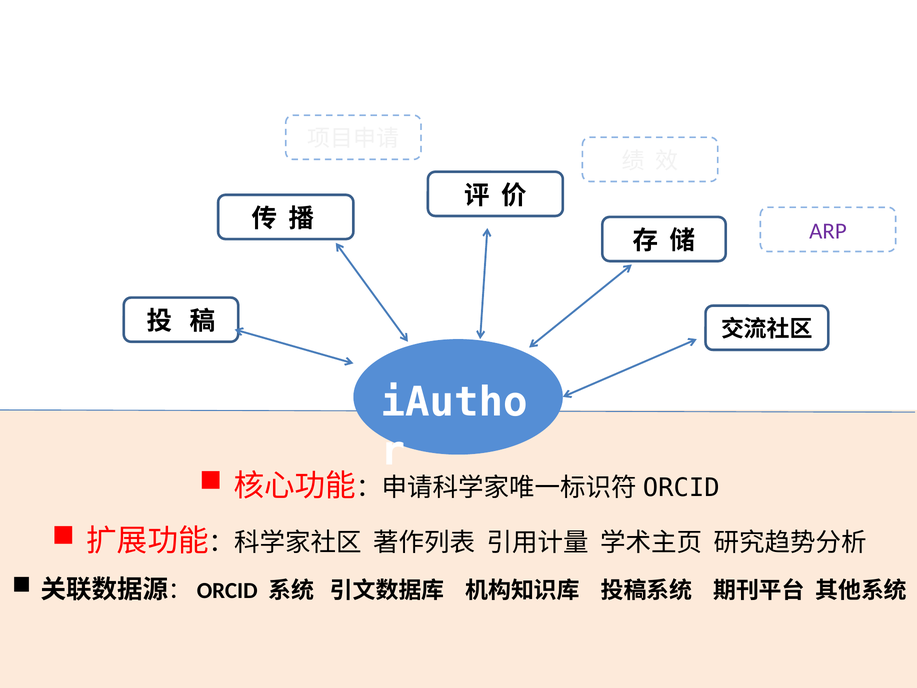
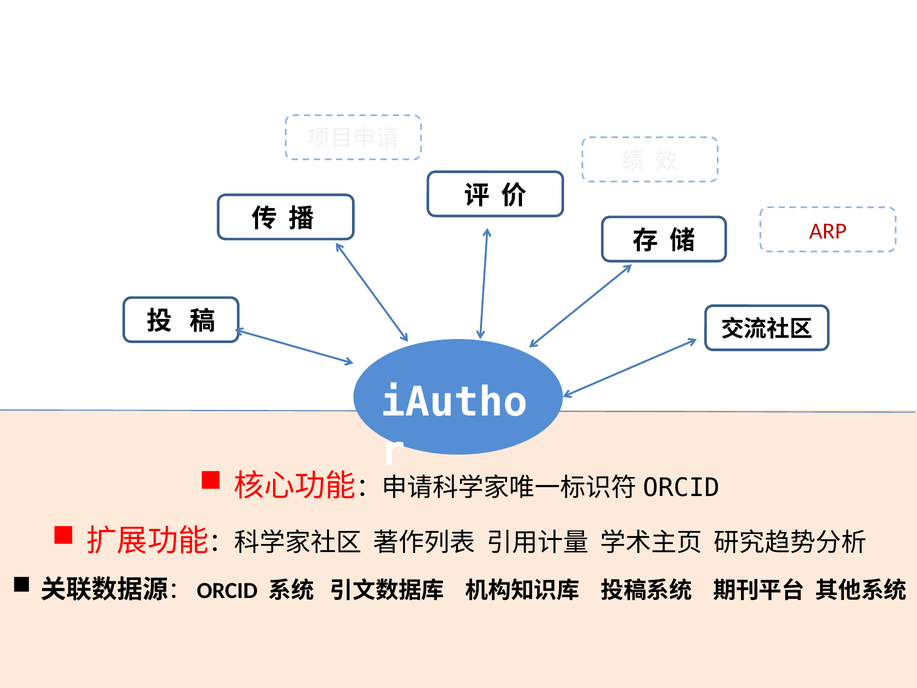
ARP colour: purple -> red
